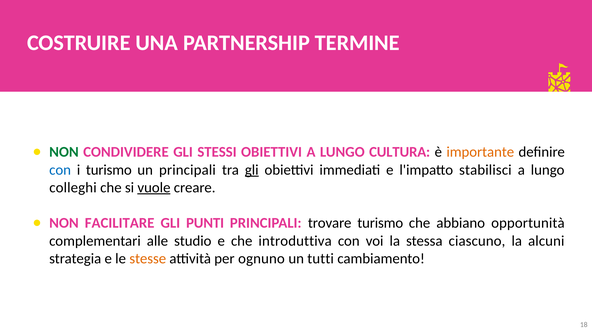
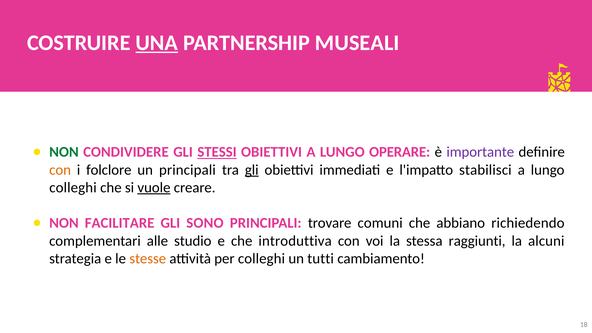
UNA underline: none -> present
TERMINE: TERMINE -> MUSEALI
STESSI underline: none -> present
CULTURA: CULTURA -> OPERARE
importante colour: orange -> purple
con at (60, 170) colour: blue -> orange
i turismo: turismo -> folclore
PUNTI: PUNTI -> SONO
trovare turismo: turismo -> comuni
opportunità: opportunità -> richiedendo
ciascuno: ciascuno -> raggiunti
per ognuno: ognuno -> colleghi
